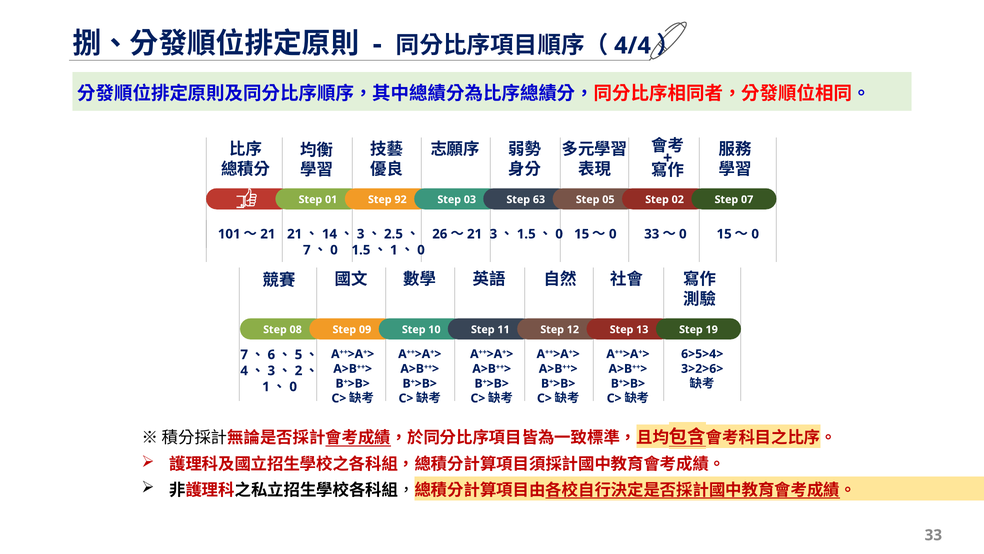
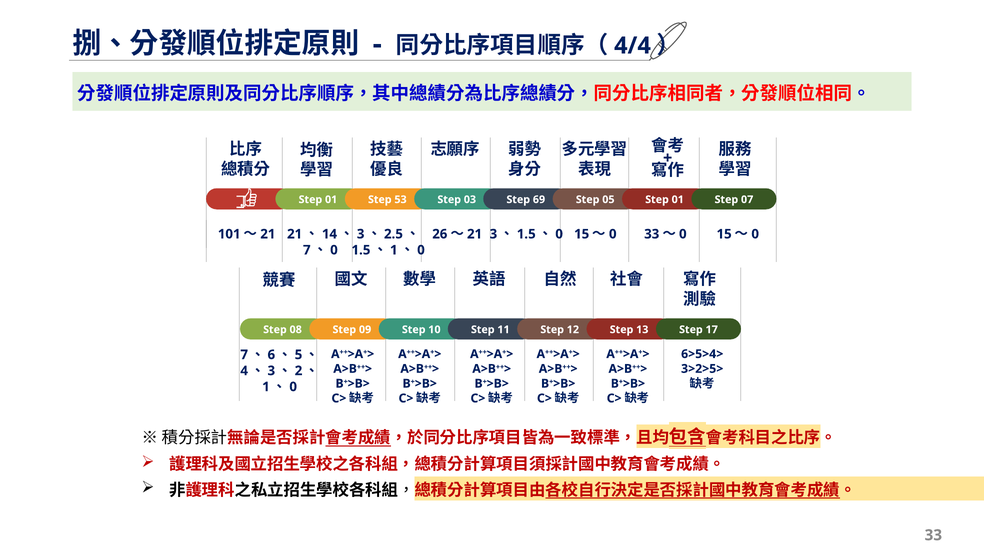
92: 92 -> 53
63: 63 -> 69
05 Step 02: 02 -> 01
19: 19 -> 17
3>2>6>: 3>2>6> -> 3>2>5>
